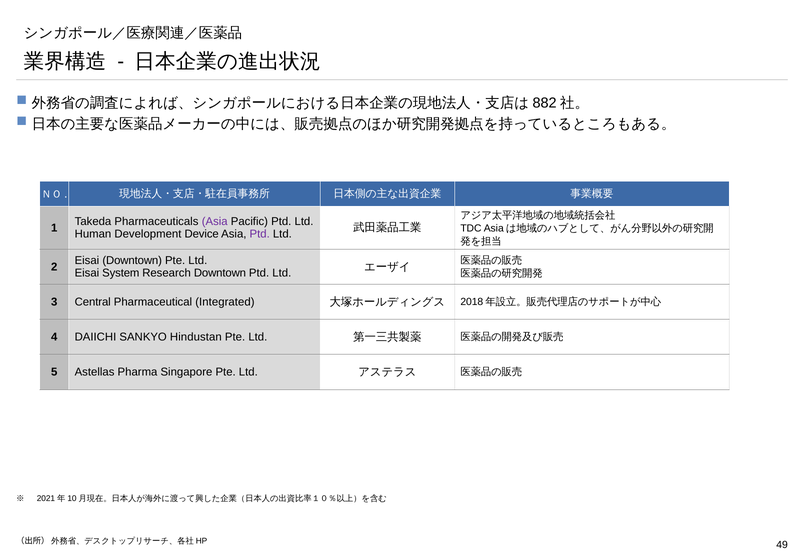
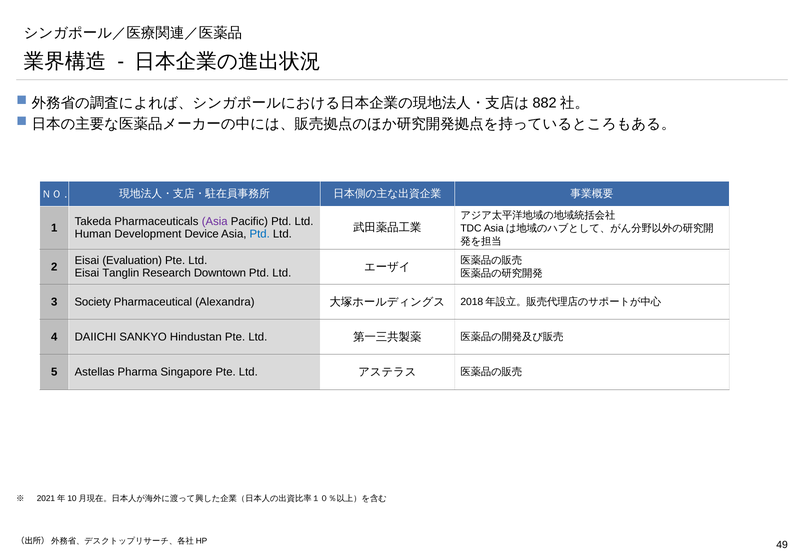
Ptd at (260, 234) colour: purple -> blue
Eisai Downtown: Downtown -> Evaluation
System: System -> Tanglin
Central: Central -> Society
Integrated: Integrated -> Alexandra
